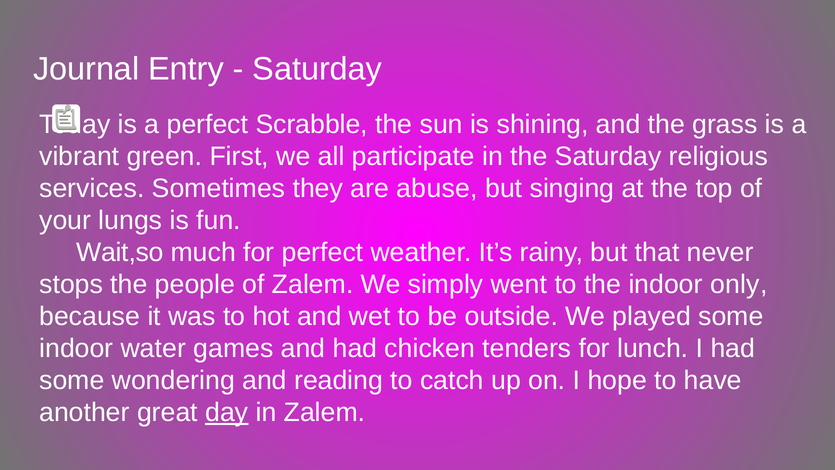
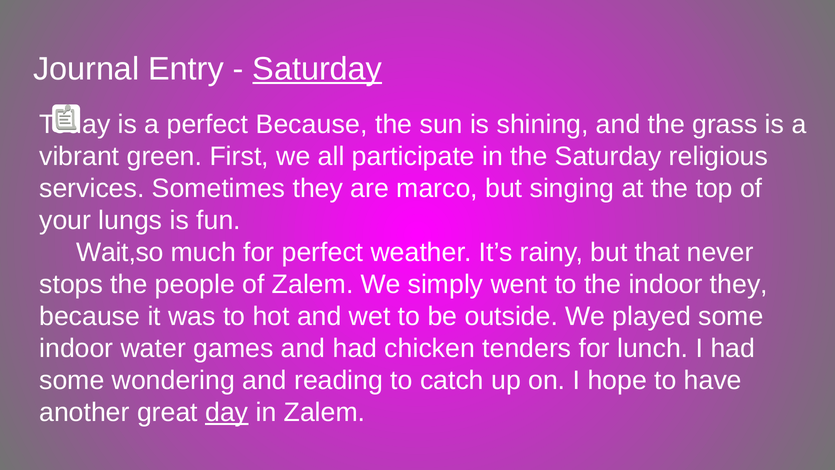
Saturday at (317, 69) underline: none -> present
perfect Scrabble: Scrabble -> Because
abuse: abuse -> marco
indoor only: only -> they
